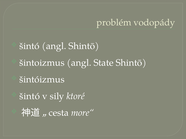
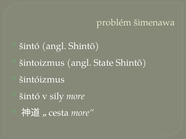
vodopády: vodopády -> šimenawa
ktoré: ktoré -> more
